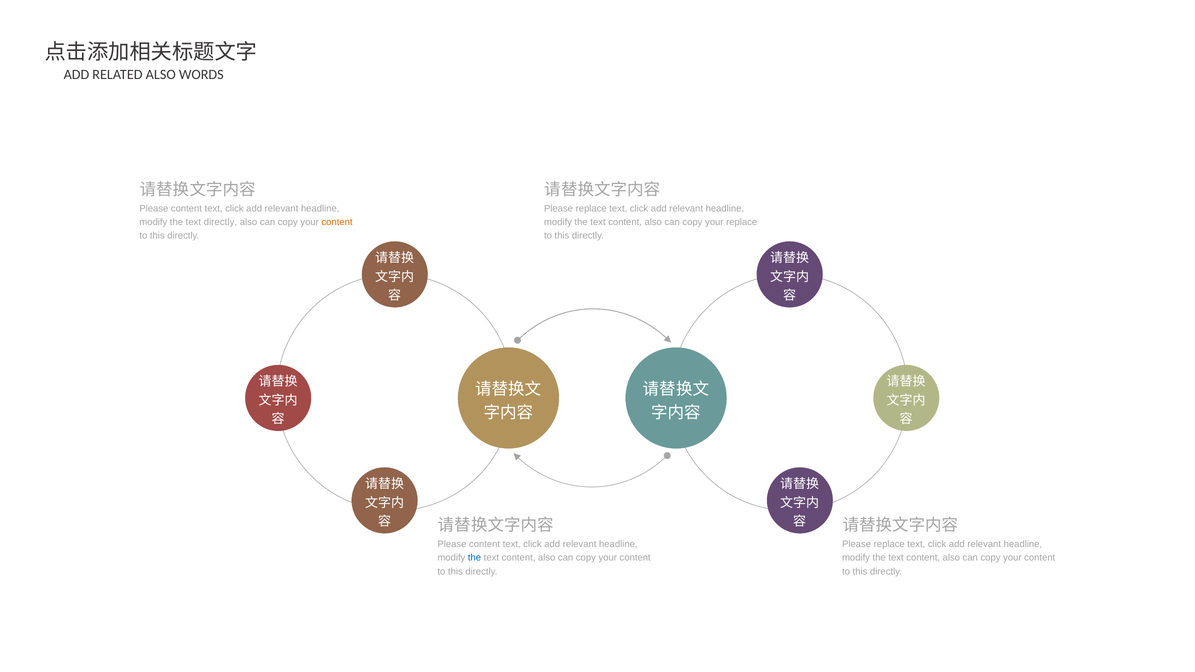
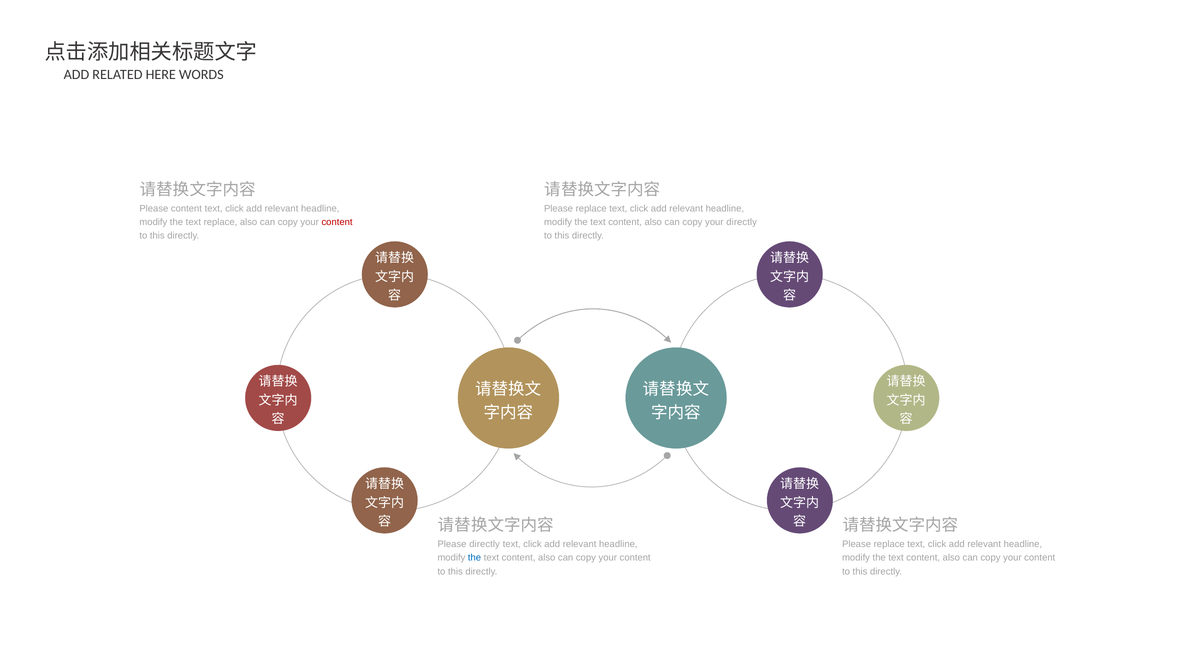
RELATED ALSO: ALSO -> HERE
text directly: directly -> replace
content at (337, 222) colour: orange -> red
your replace: replace -> directly
content at (485, 544): content -> directly
